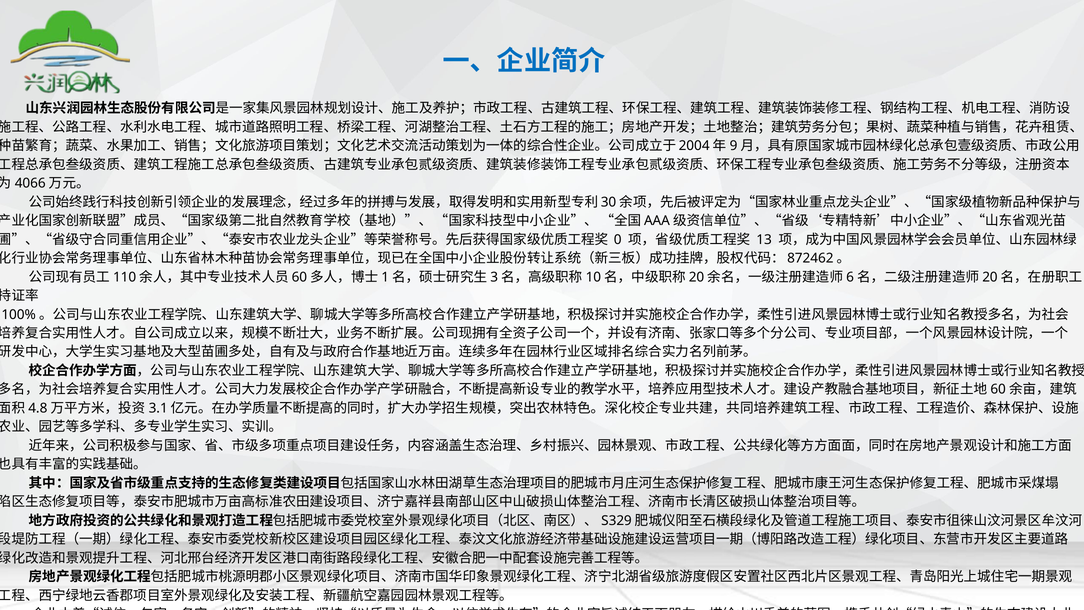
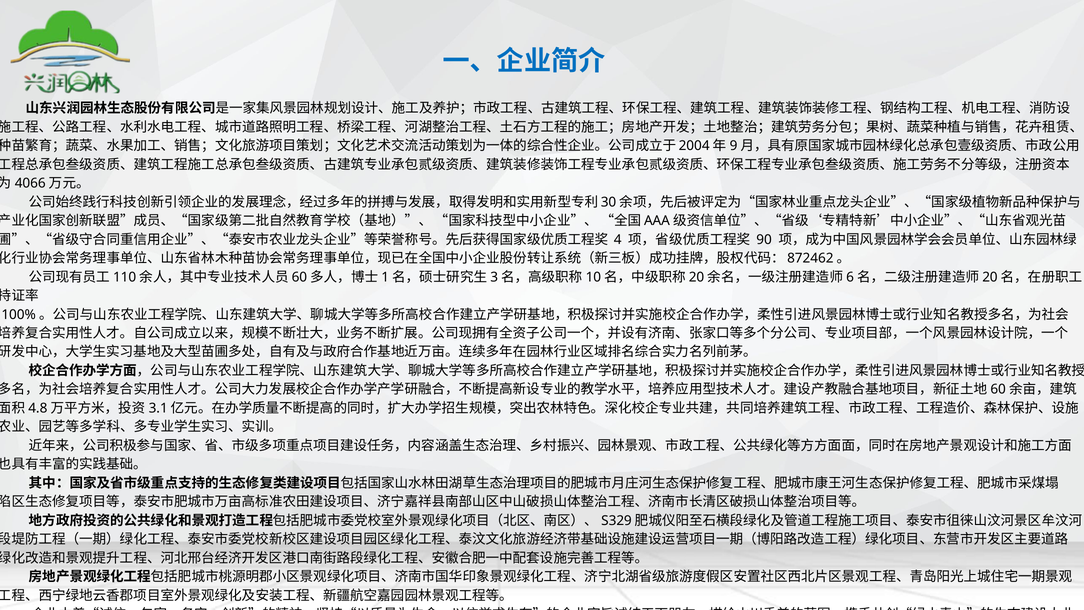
0: 0 -> 4
13: 13 -> 90
